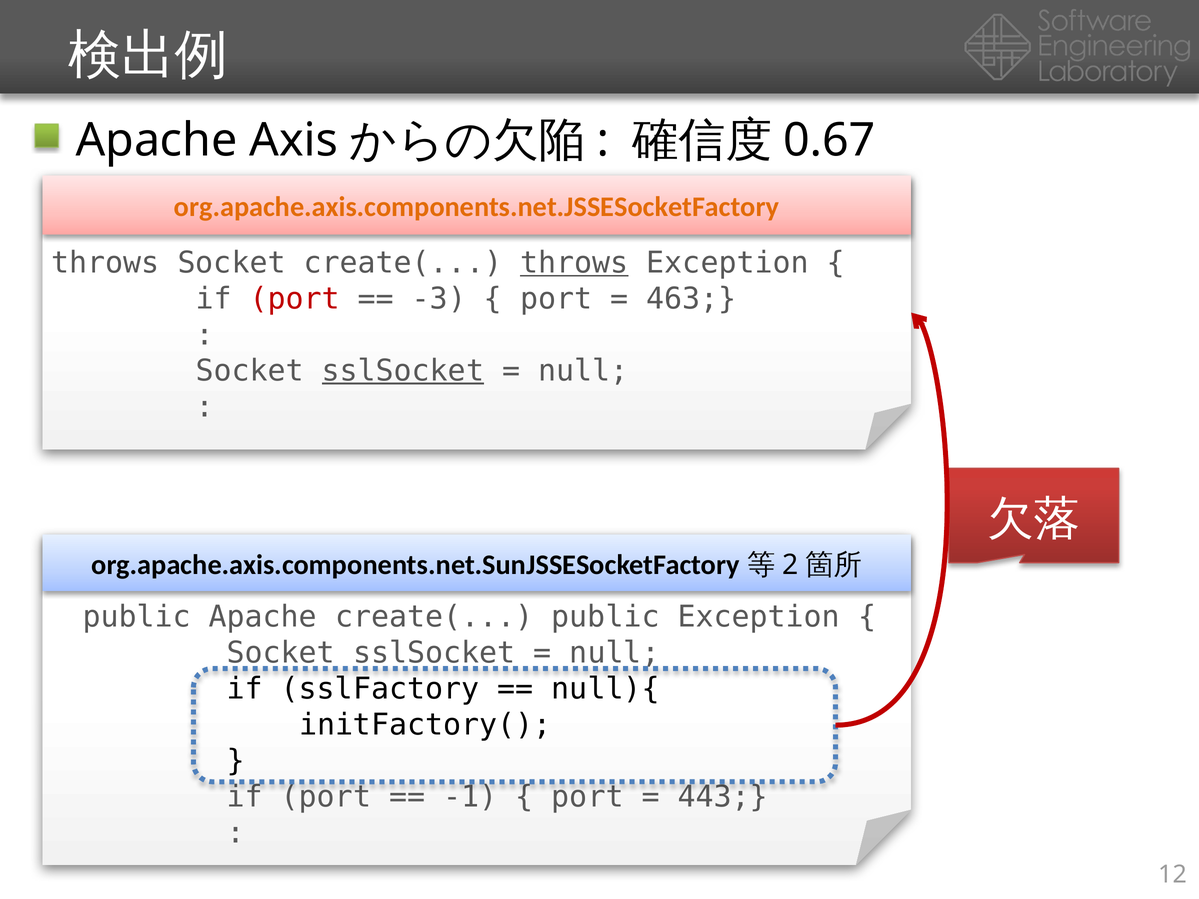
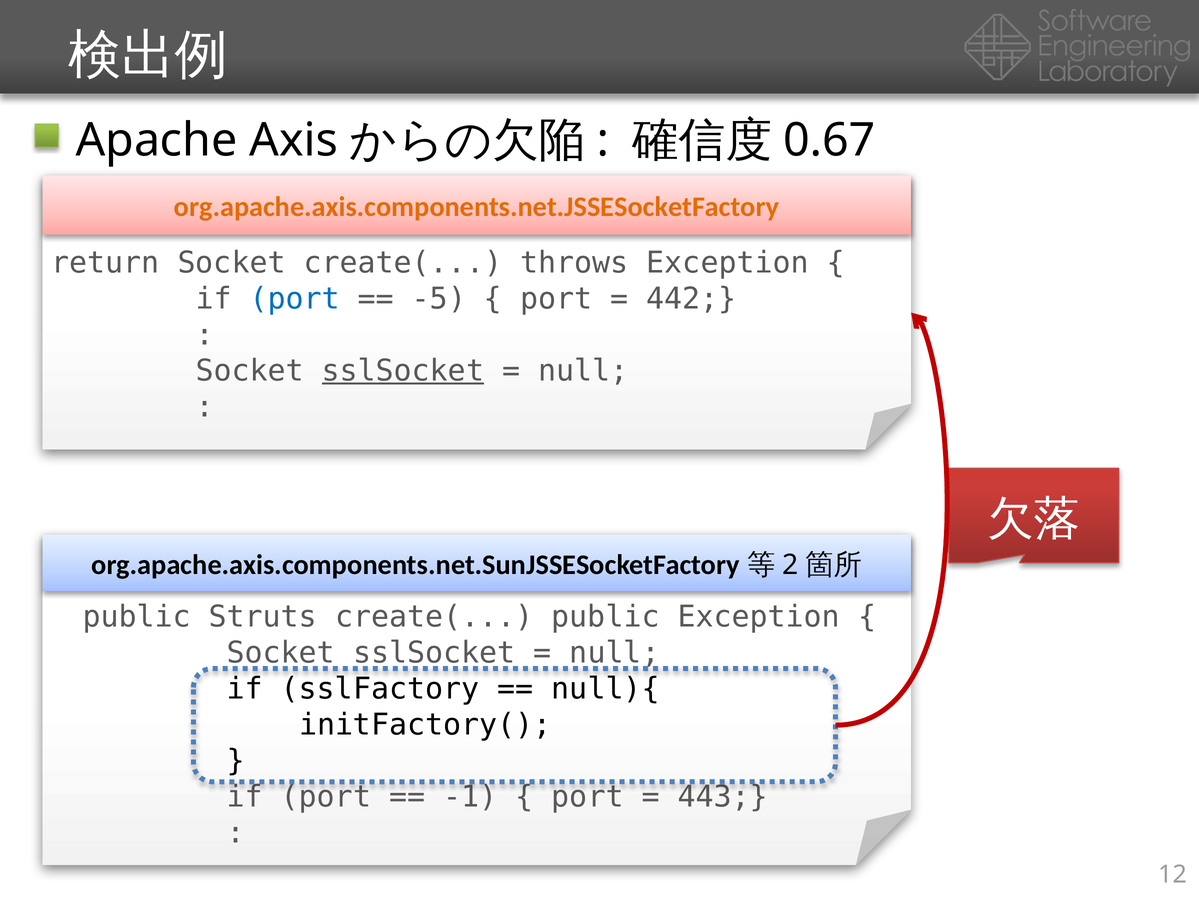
throws at (105, 263): throws -> return
throws at (574, 263) underline: present -> none
port at (295, 299) colour: red -> blue
-3: -3 -> -5
463: 463 -> 442
public Apache: Apache -> Struts
